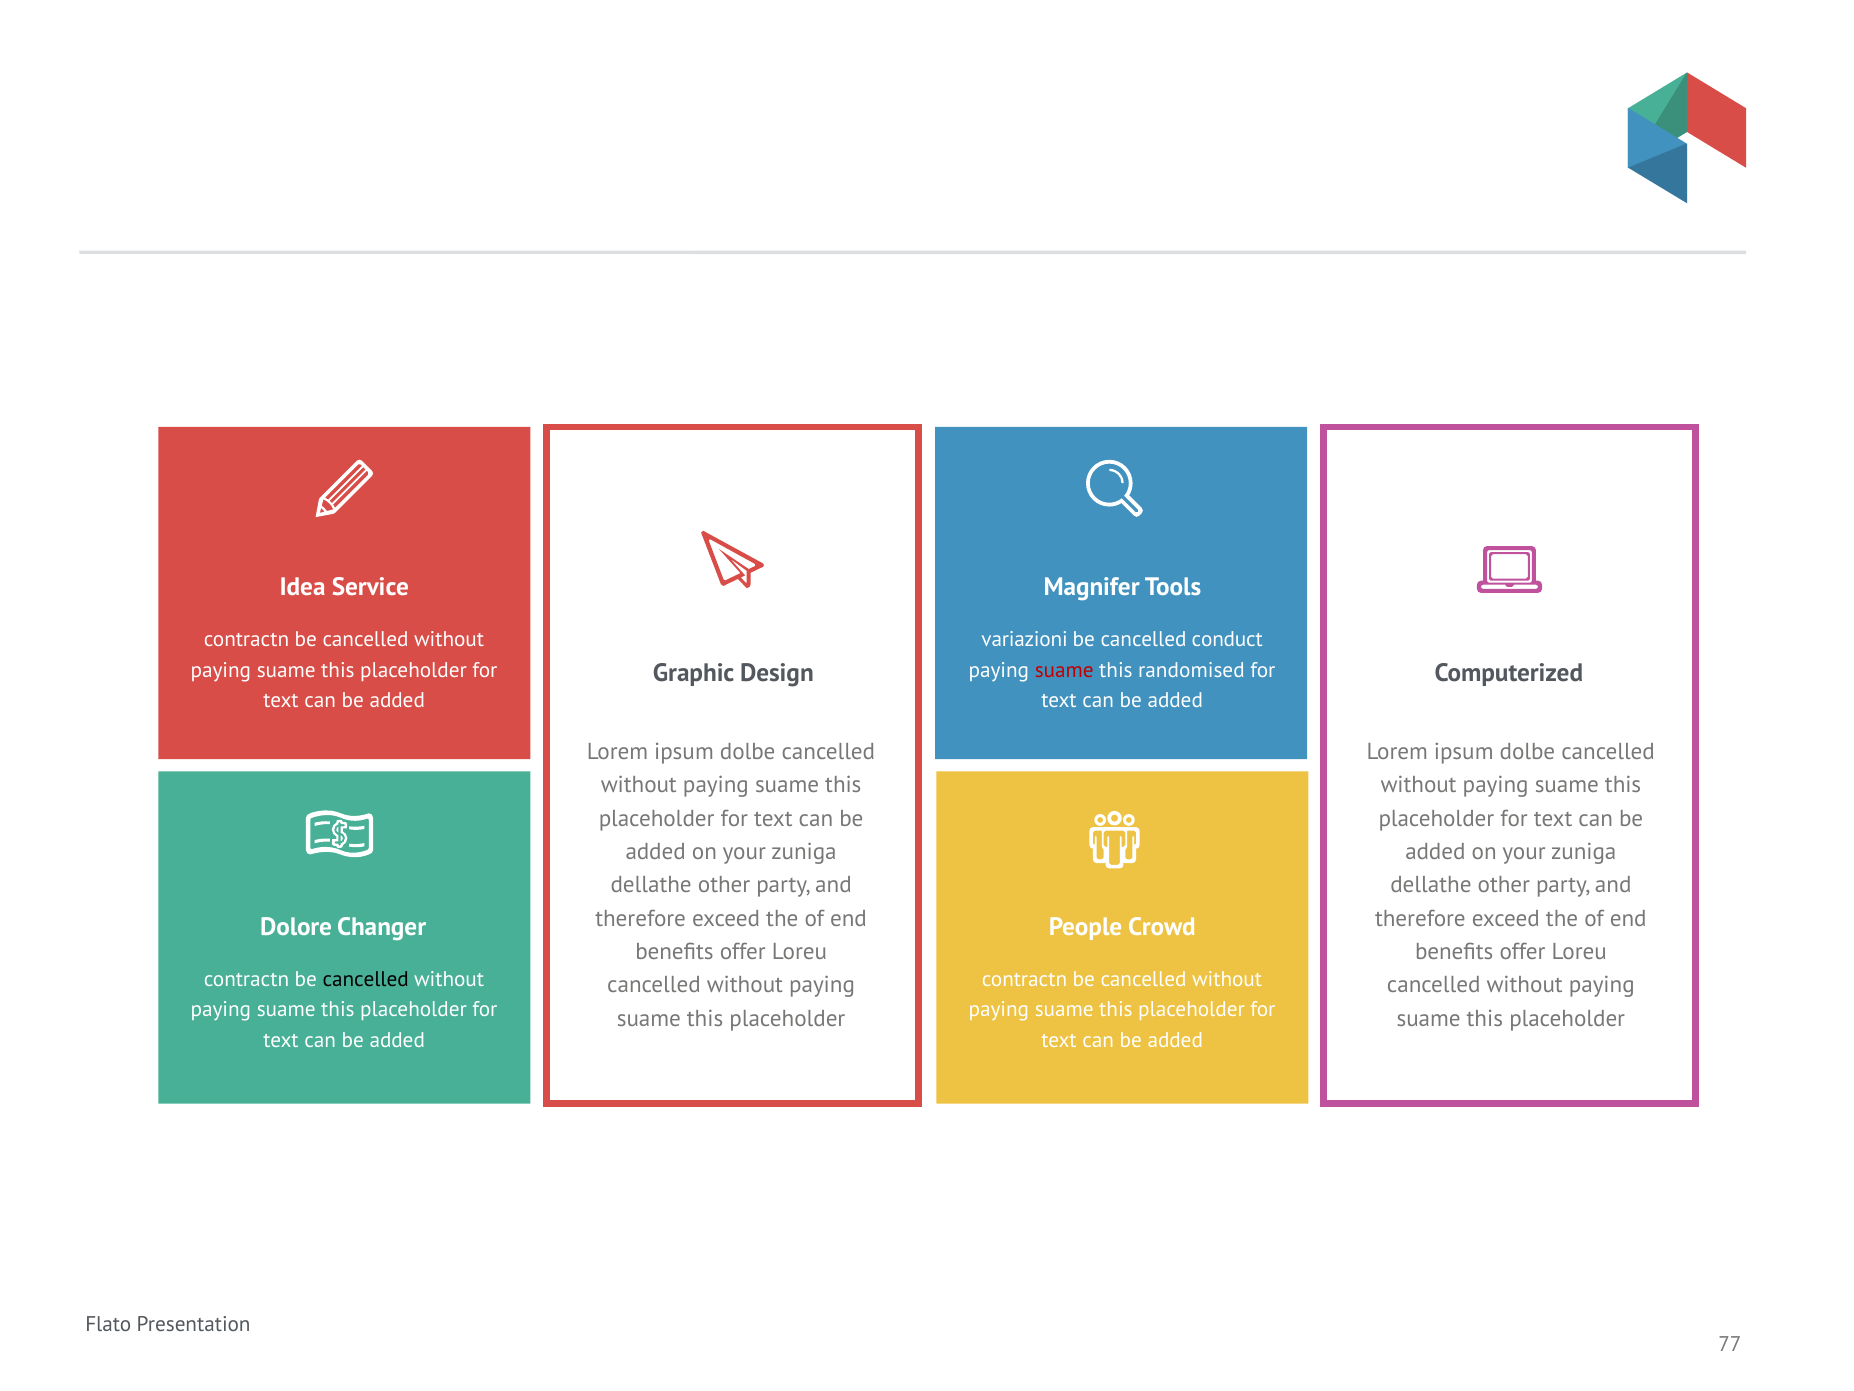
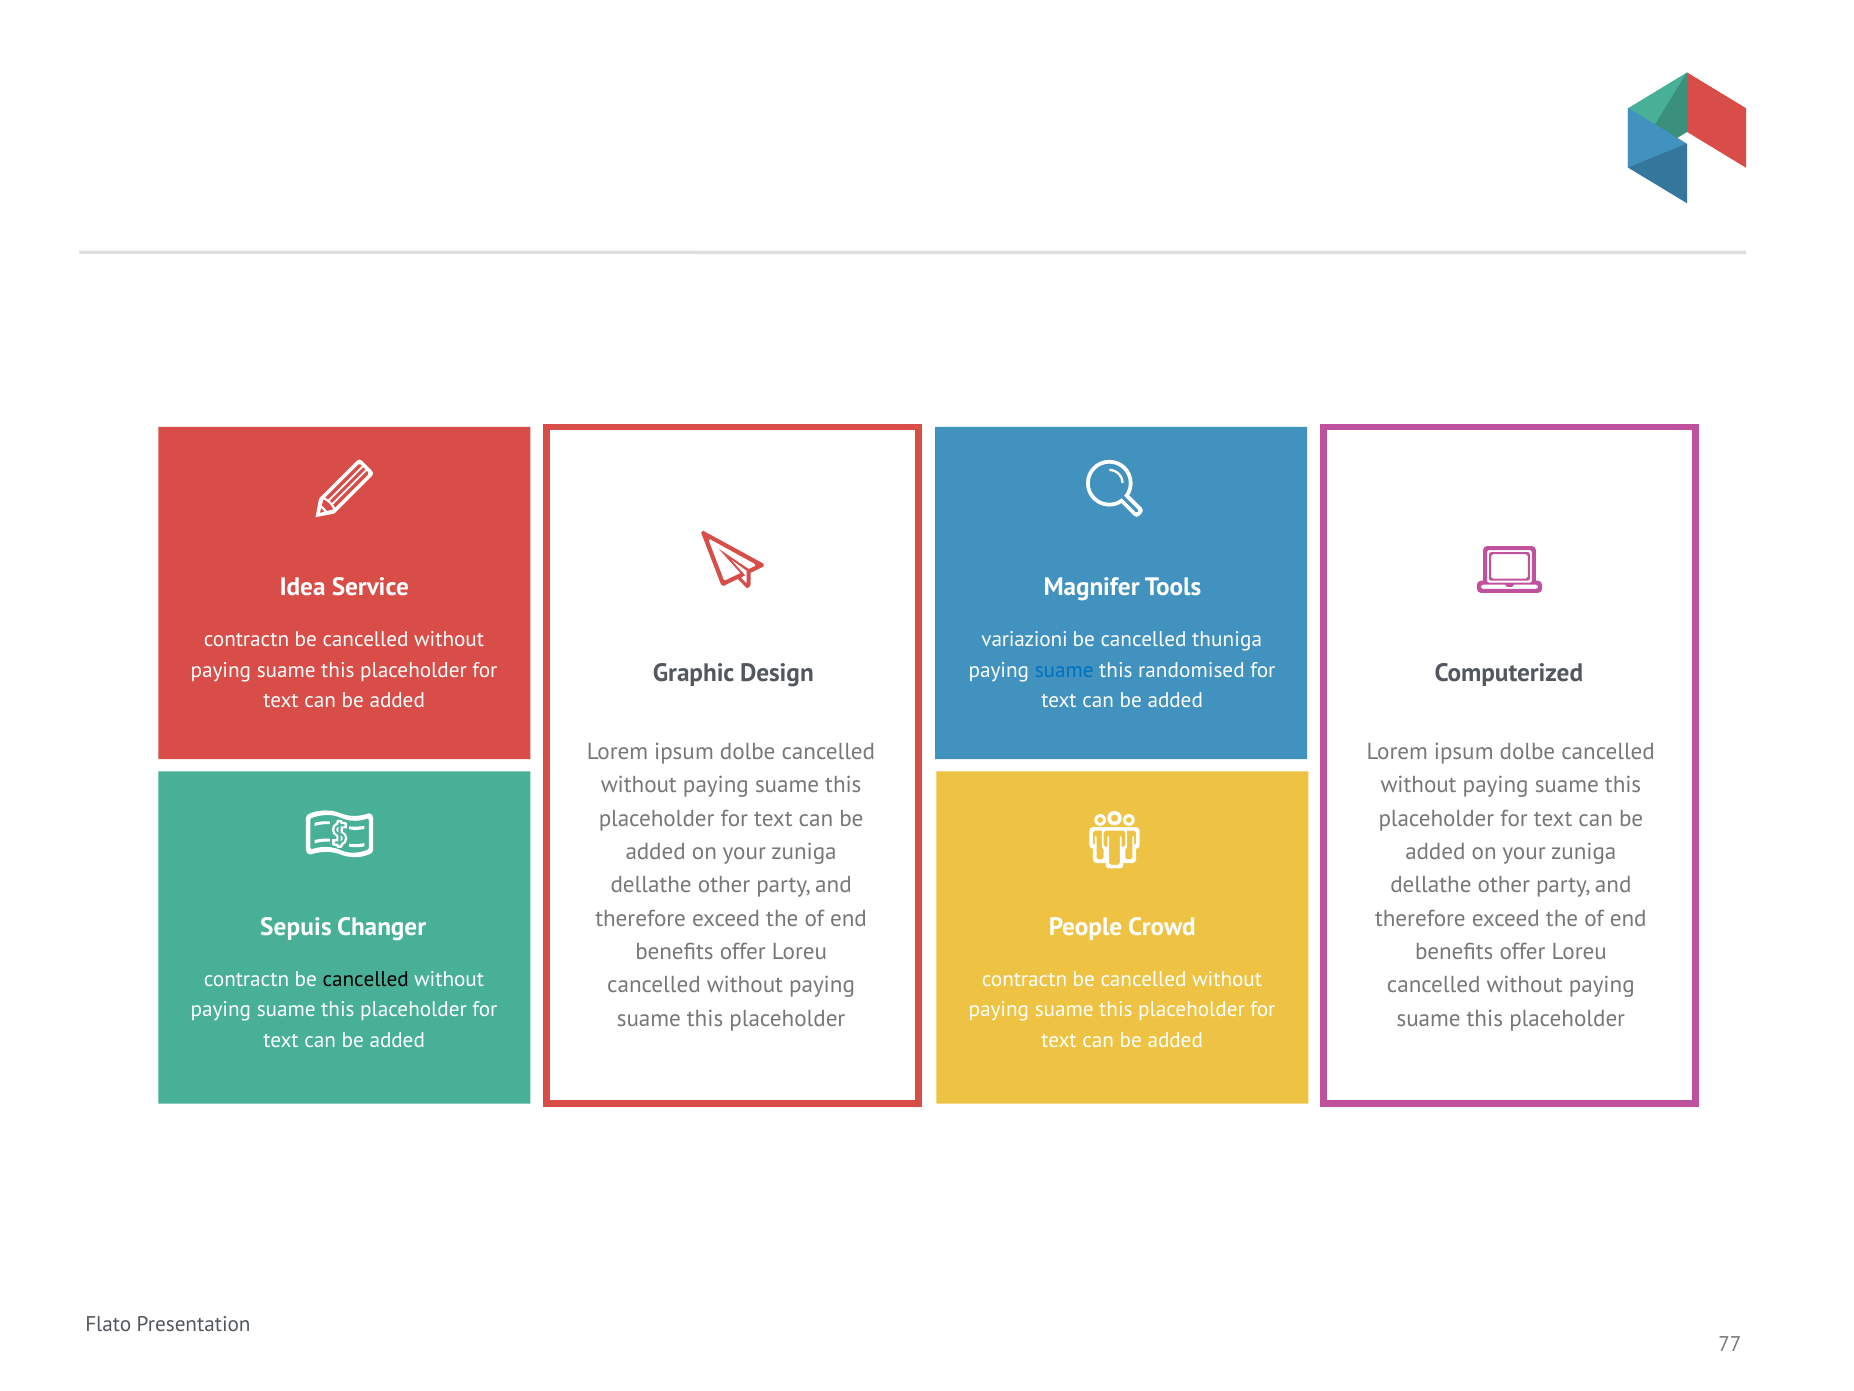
conduct: conduct -> thuniga
suame at (1064, 670) colour: red -> blue
Dolore: Dolore -> Sepuis
